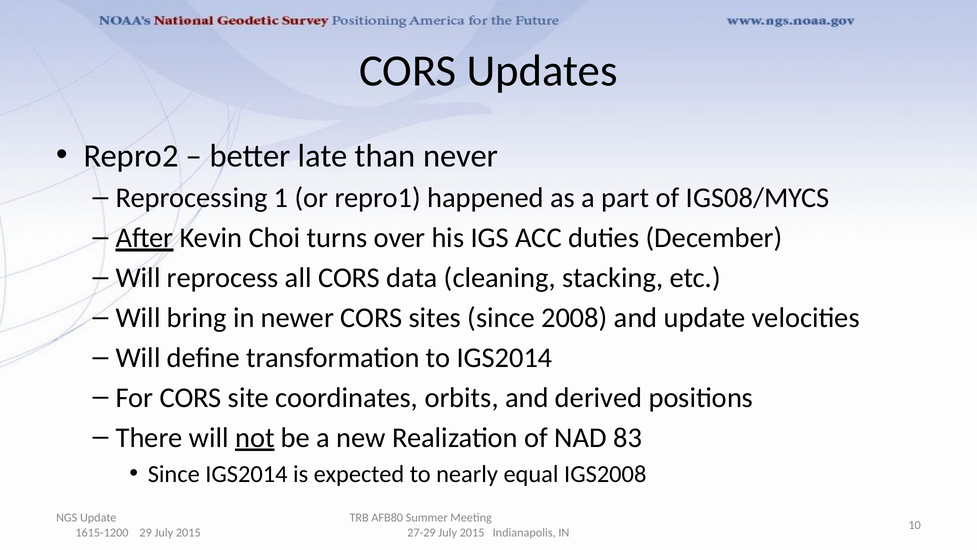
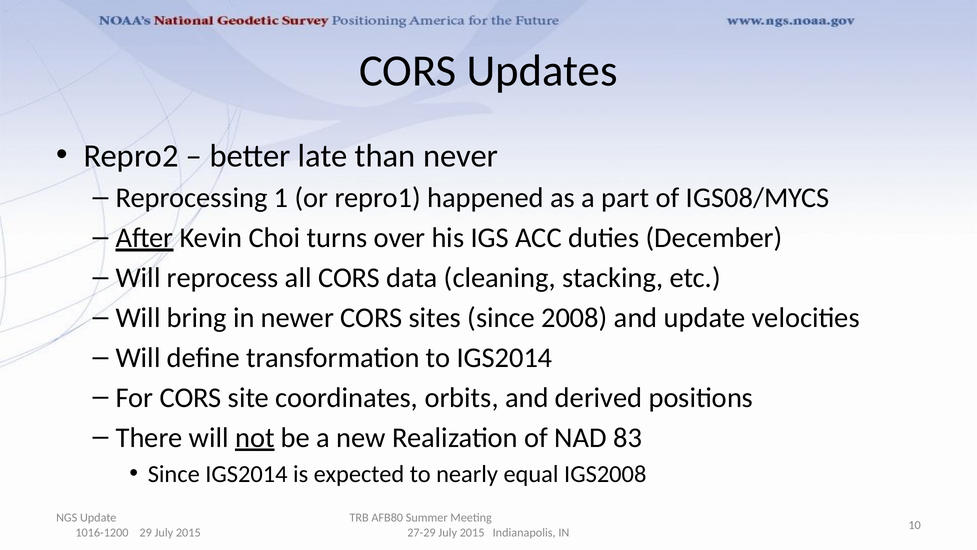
1615-1200: 1615-1200 -> 1016-1200
